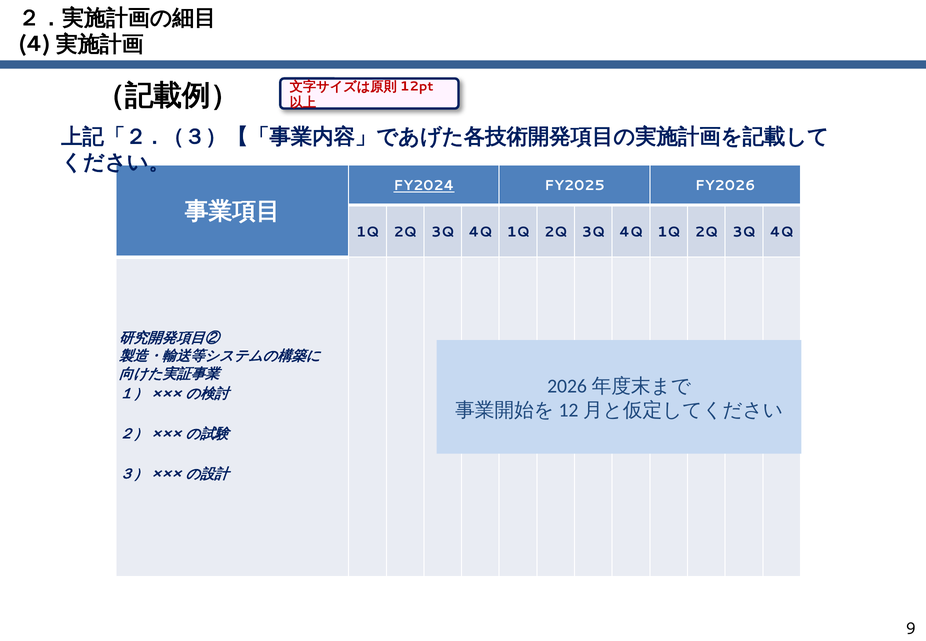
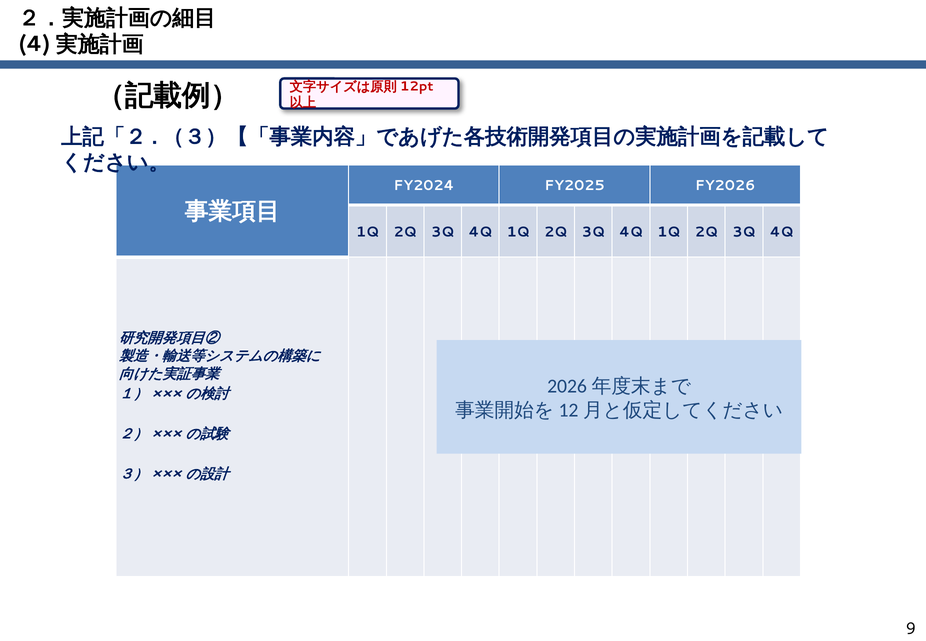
FY2024 underline: present -> none
